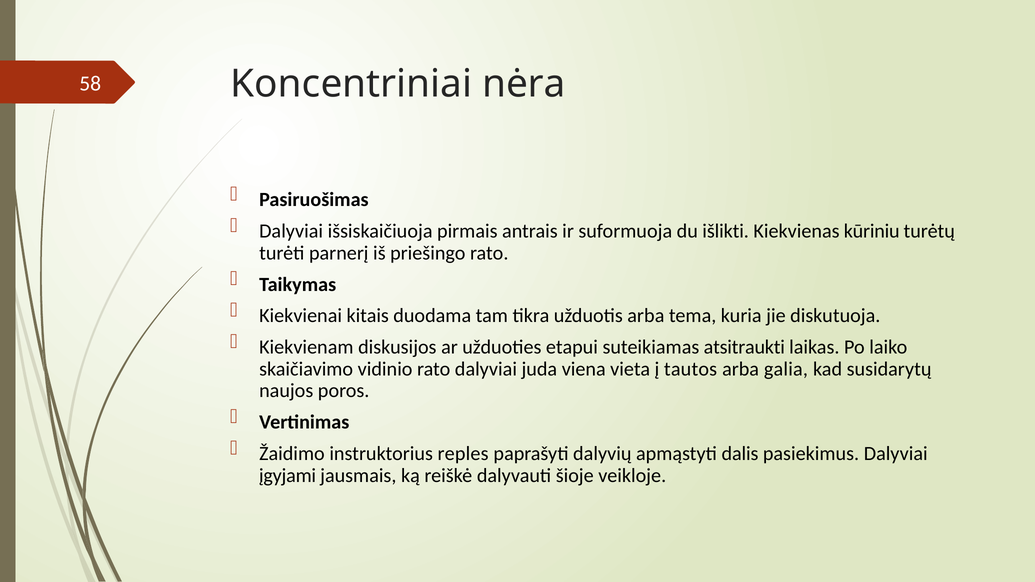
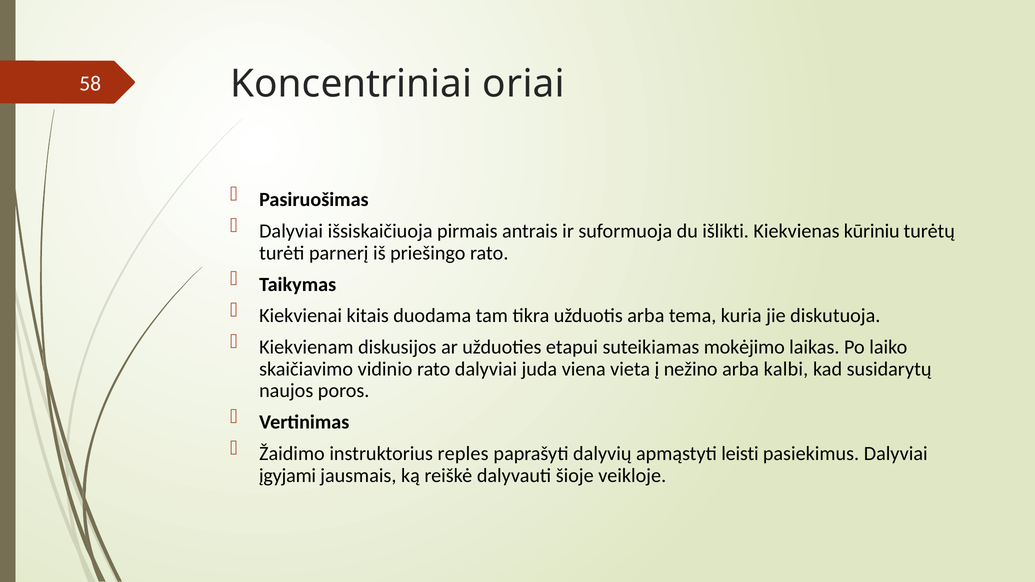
nėra: nėra -> oriai
atsitraukti: atsitraukti -> mokėjimo
tautos: tautos -> nežino
galia: galia -> kalbi
dalis: dalis -> leisti
